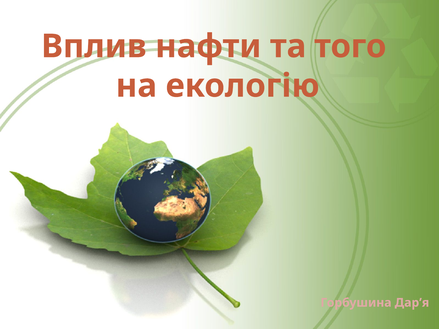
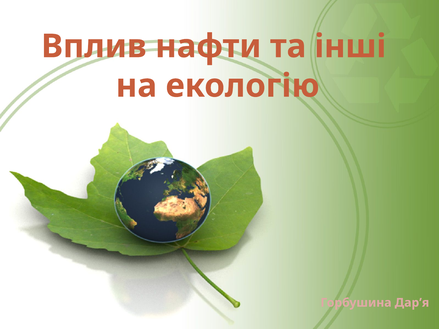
того: того -> інші
